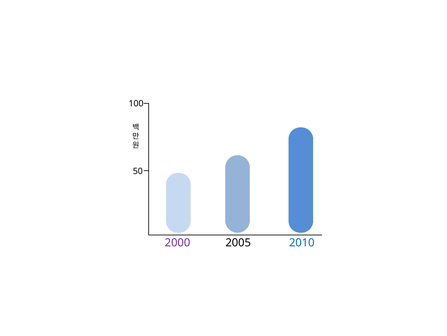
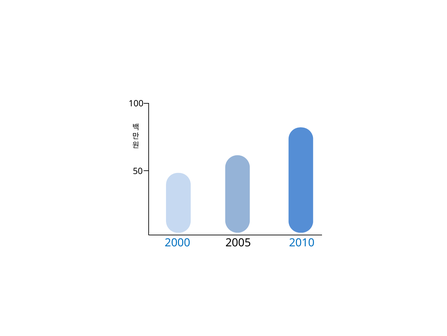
2000 colour: purple -> blue
